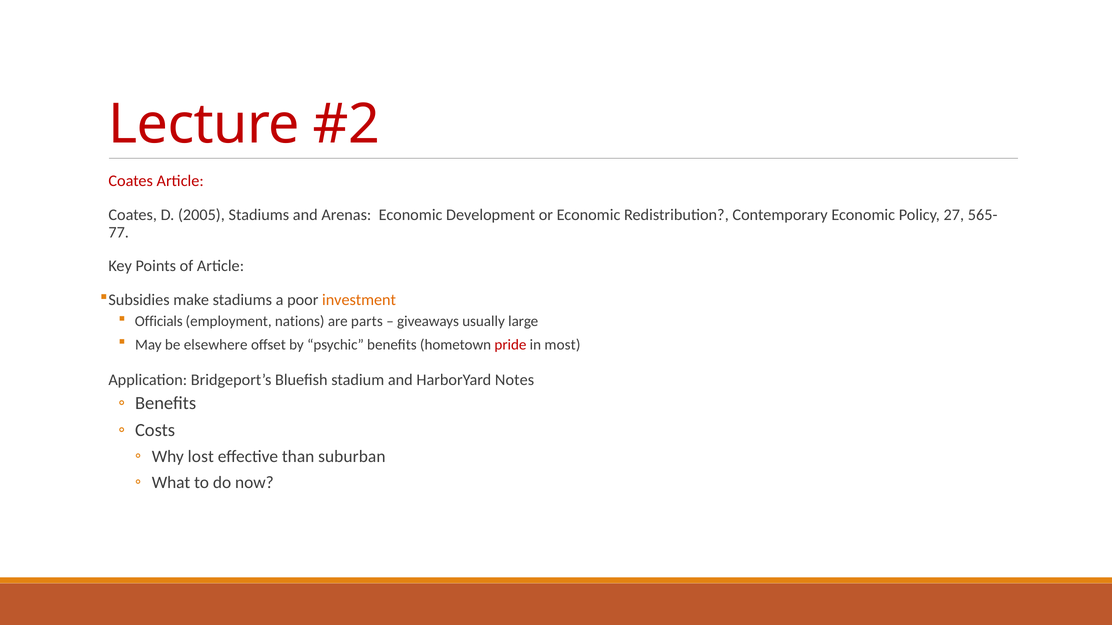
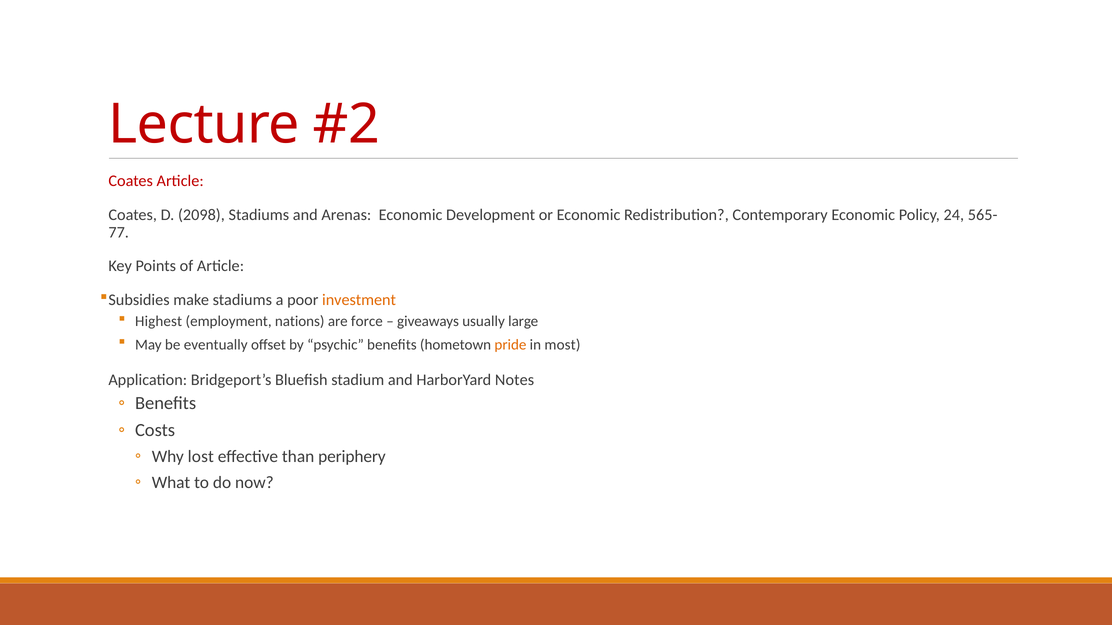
2005: 2005 -> 2098
27: 27 -> 24
Officials: Officials -> Highest
parts: parts -> force
elsewhere: elsewhere -> eventually
pride colour: red -> orange
suburban: suburban -> periphery
